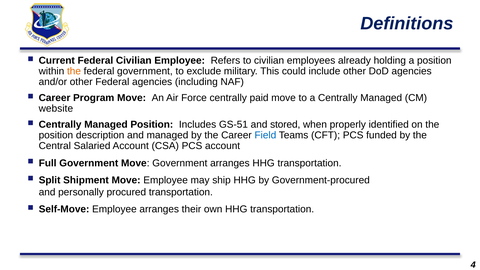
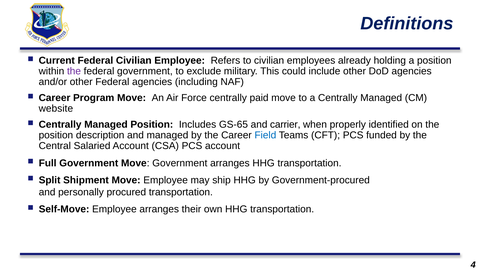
the at (74, 71) colour: orange -> purple
GS-51: GS-51 -> GS-65
stored: stored -> carrier
